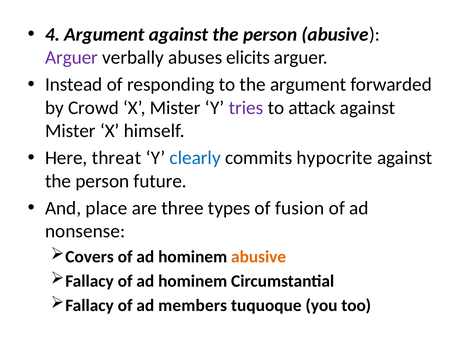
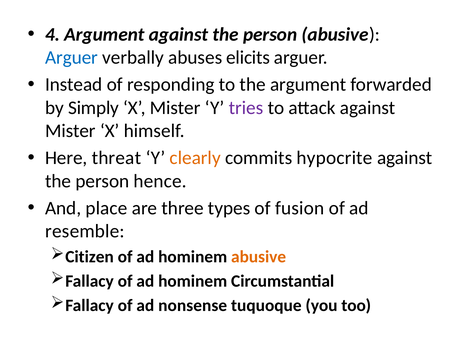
Arguer at (72, 58) colour: purple -> blue
Crowd: Crowd -> Simply
clearly colour: blue -> orange
future: future -> hence
nonsense: nonsense -> resemble
Covers: Covers -> Citizen
members: members -> nonsense
